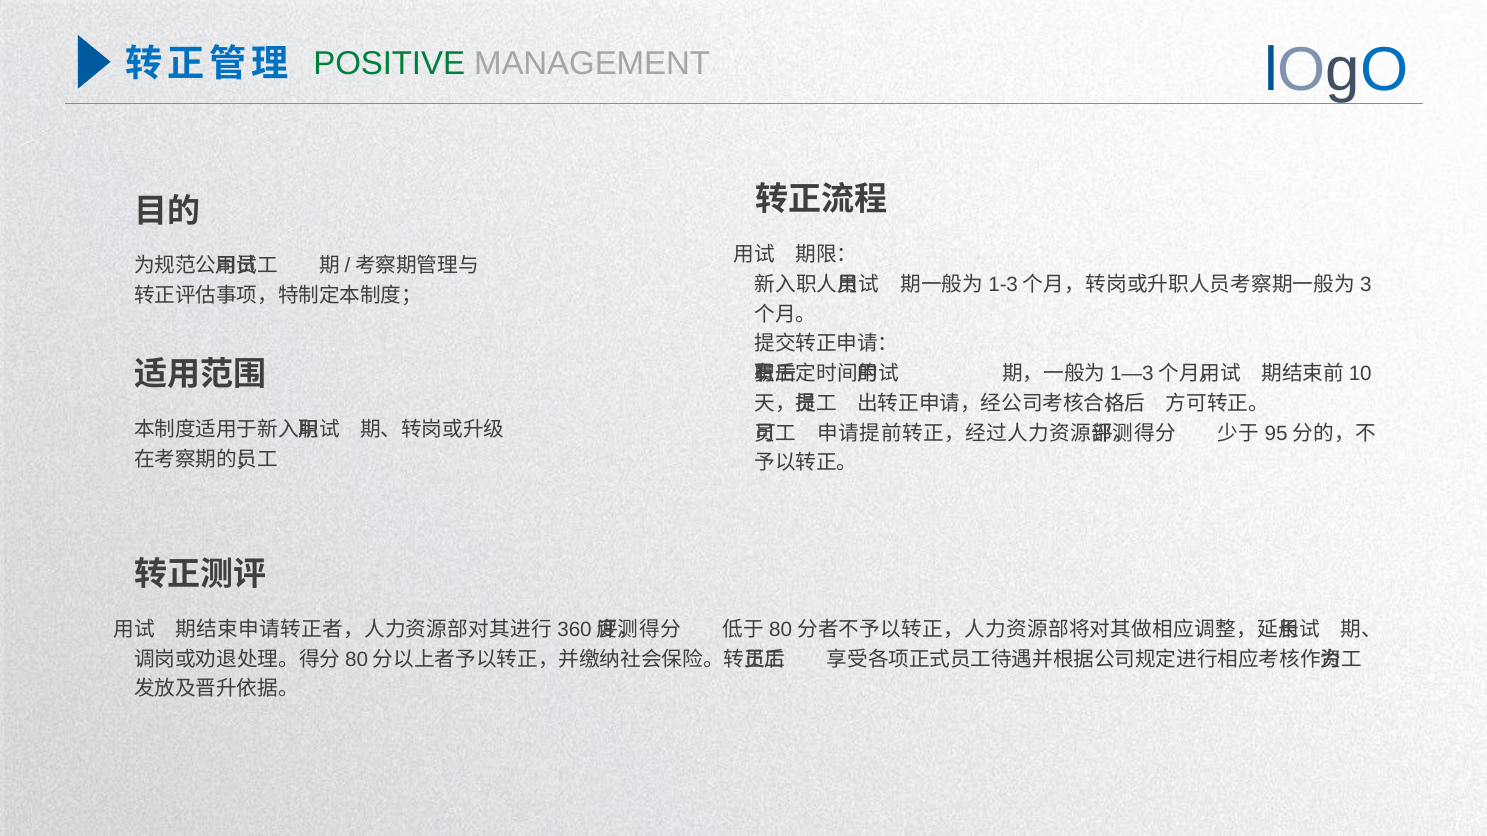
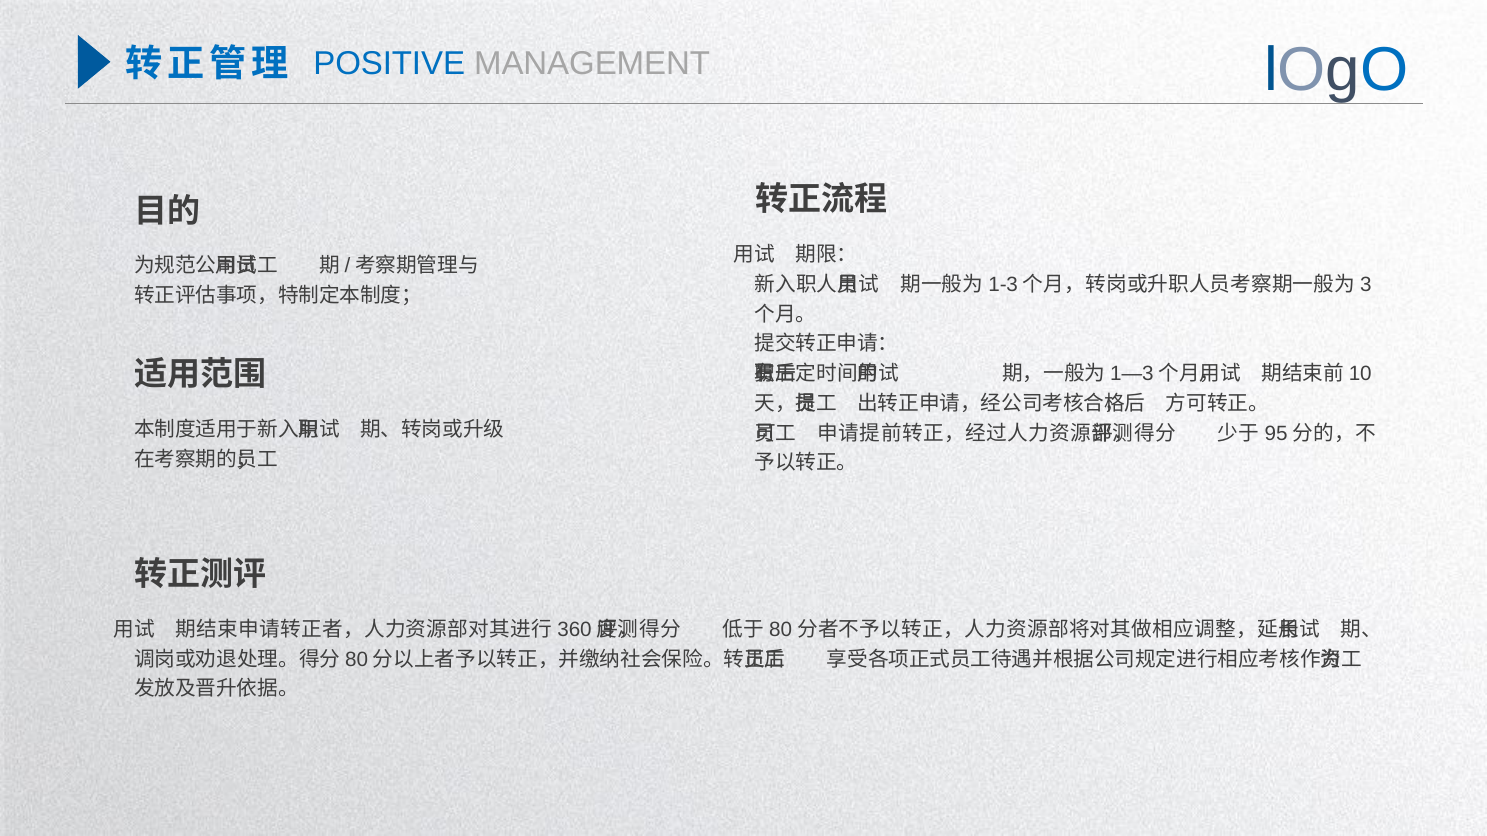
POSITIVE colour: green -> blue
